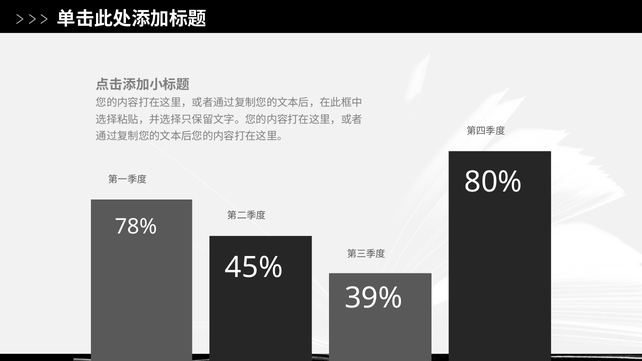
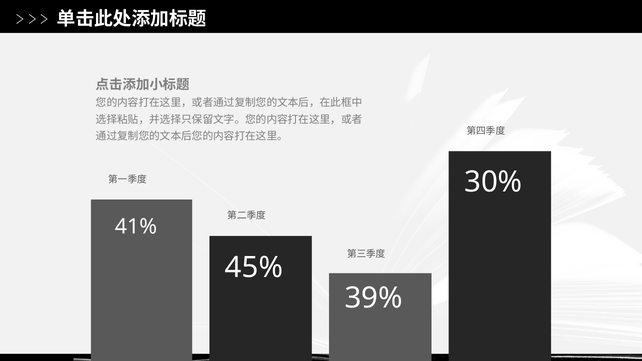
80%: 80% -> 30%
78%: 78% -> 41%
